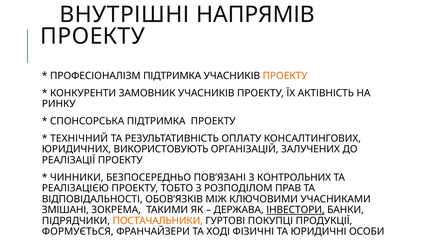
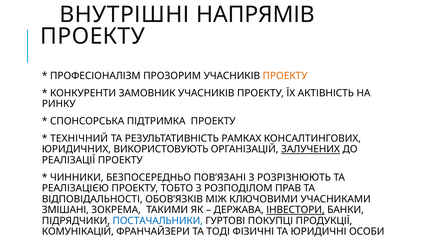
ПРОФЕСІОНАЛІЗМ ПІДТРИМКА: ПІДТРИМКА -> ПРОЗОРИМ
ОПЛАТУ: ОПЛАТУ -> РАМКАХ
ЗАЛУЧЕНИХ underline: none -> present
КОНТРОЛЬНИХ: КОНТРОЛЬНИХ -> РОЗРІЗНЮЮТЬ
ПОСТАЧАЛЬНИКИ colour: orange -> blue
ФОРМУЄТЬСЯ: ФОРМУЄТЬСЯ -> КОМУНІКАЦІЙ
ХОДІ: ХОДІ -> ТОДІ
